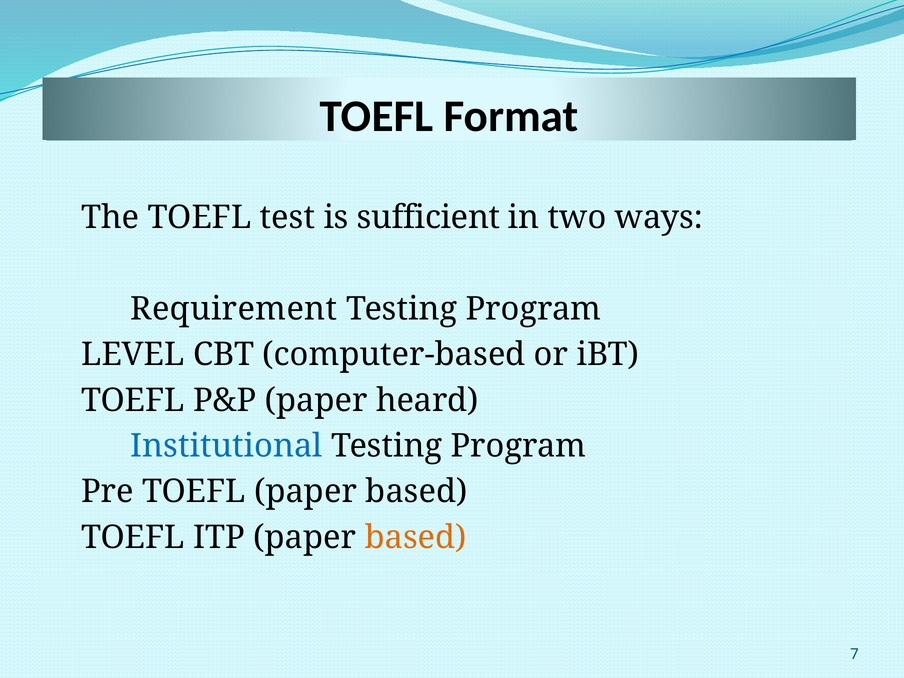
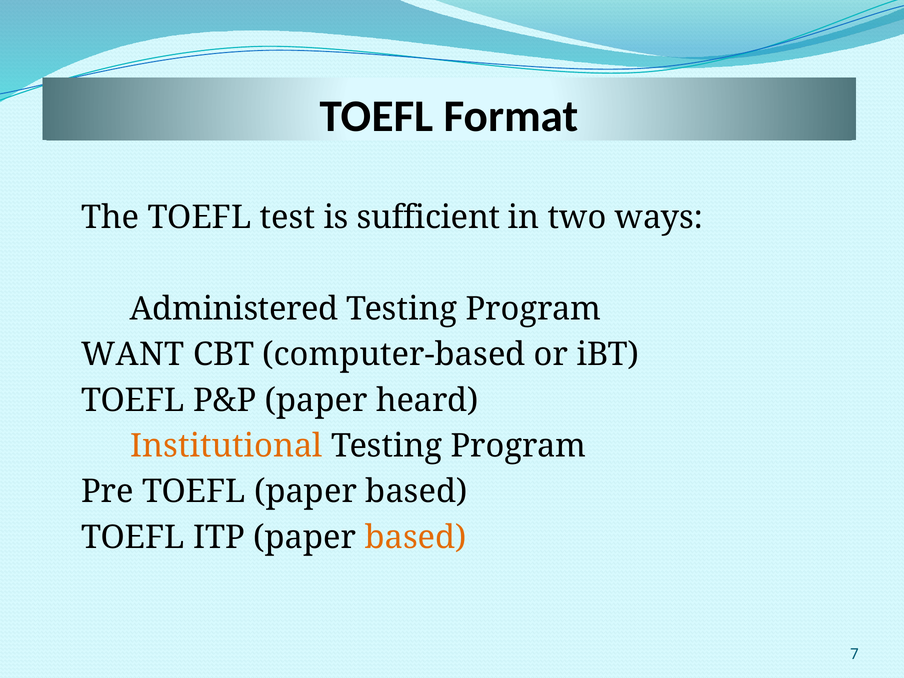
Requirement: Requirement -> Administered
LEVEL: LEVEL -> WANT
Institutional colour: blue -> orange
